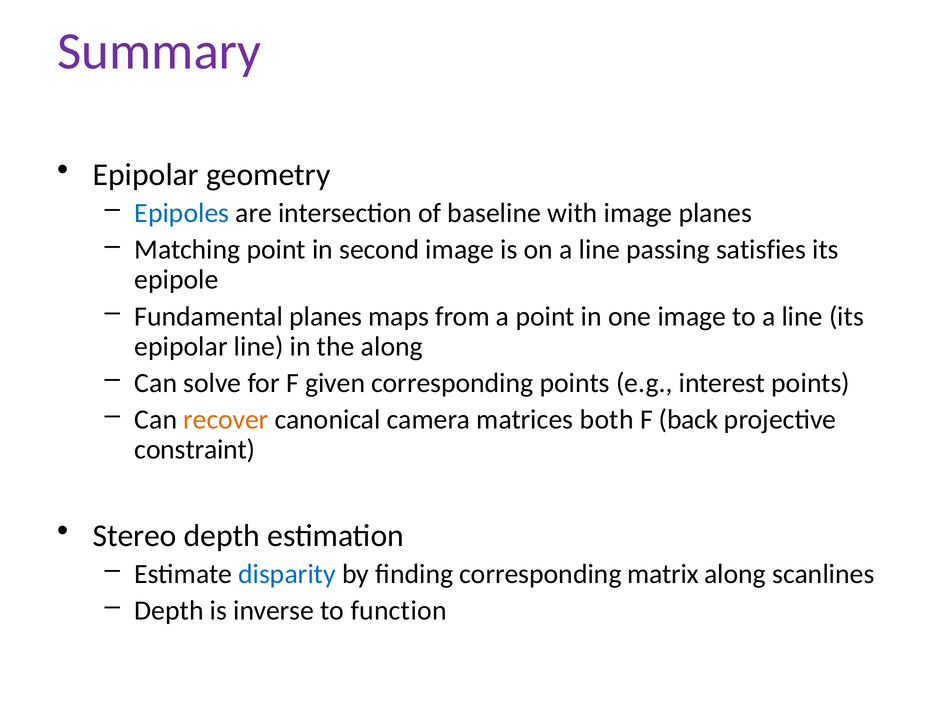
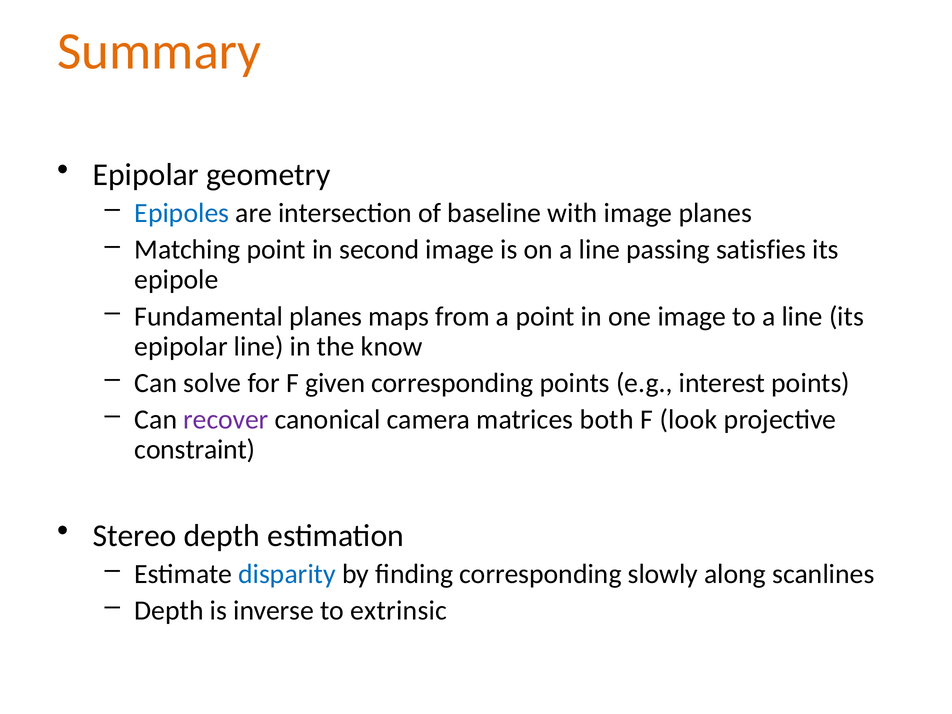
Summary colour: purple -> orange
the along: along -> know
recover colour: orange -> purple
back: back -> look
matrix: matrix -> slowly
function: function -> extrinsic
